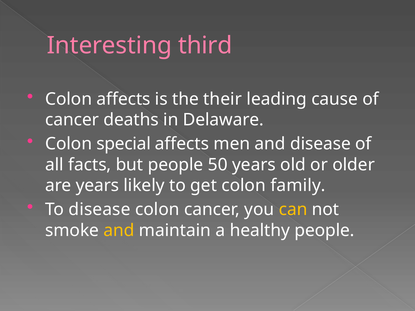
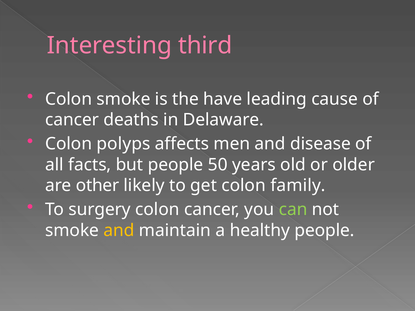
Colon affects: affects -> smoke
their: their -> have
special: special -> polyps
are years: years -> other
To disease: disease -> surgery
can colour: yellow -> light green
